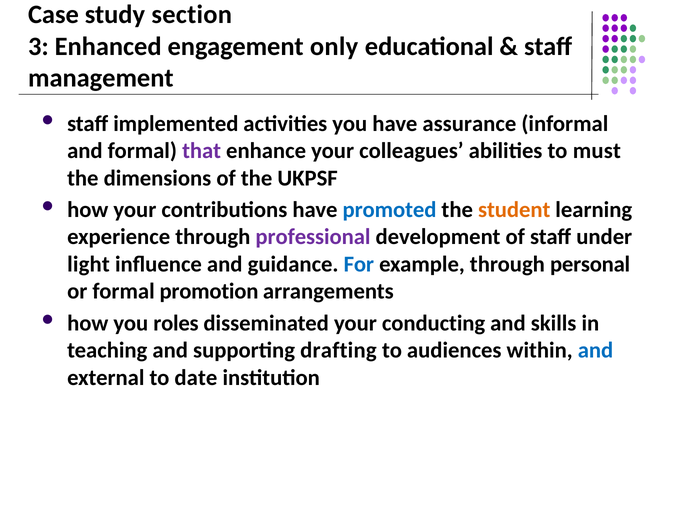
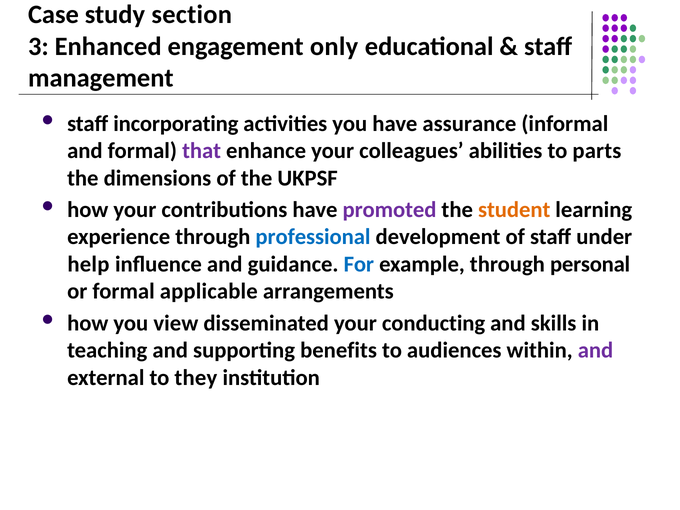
implemented: implemented -> incorporating
must: must -> parts
promoted colour: blue -> purple
professional colour: purple -> blue
light: light -> help
promotion: promotion -> applicable
roles: roles -> view
drafting: drafting -> benefits
and at (596, 350) colour: blue -> purple
date: date -> they
